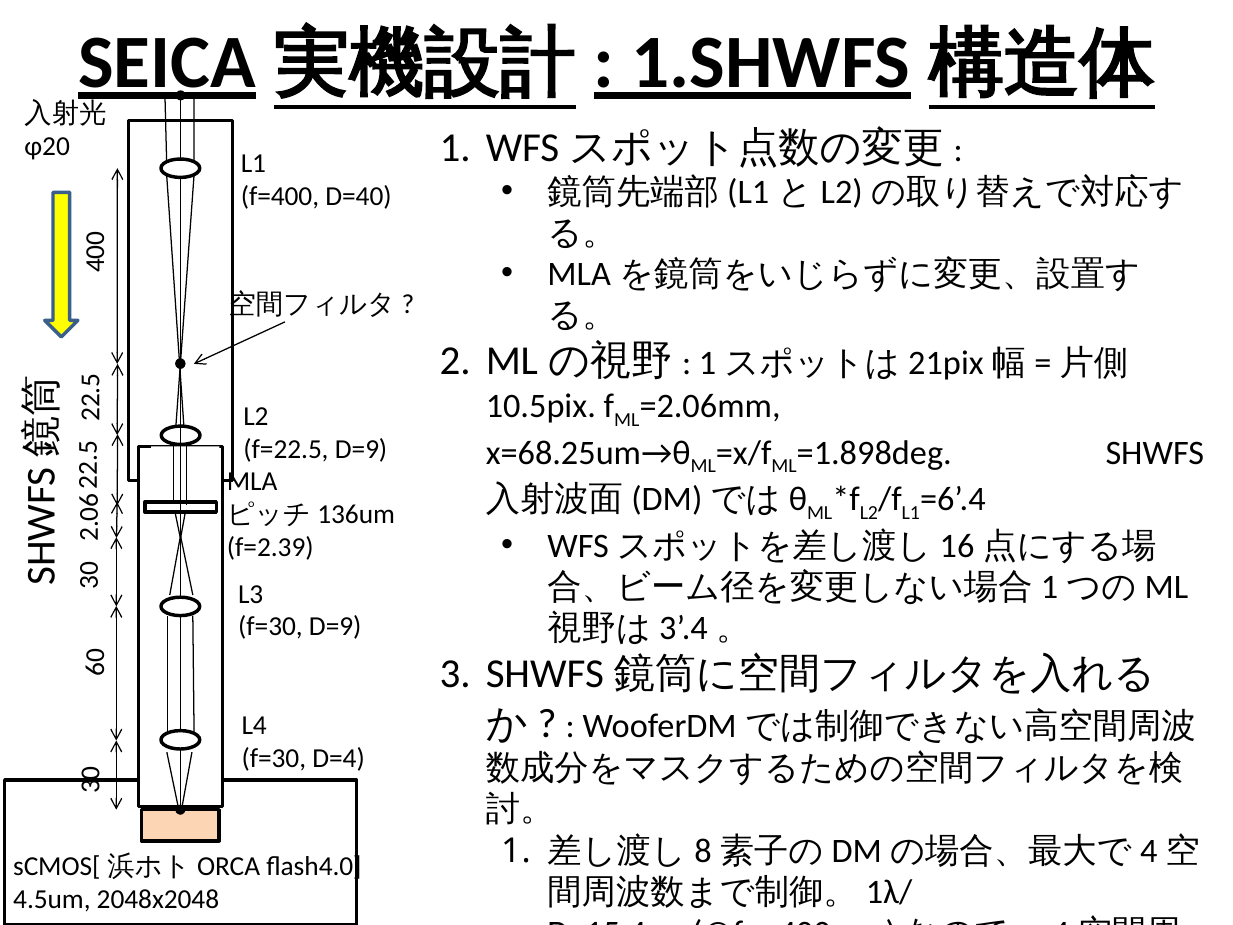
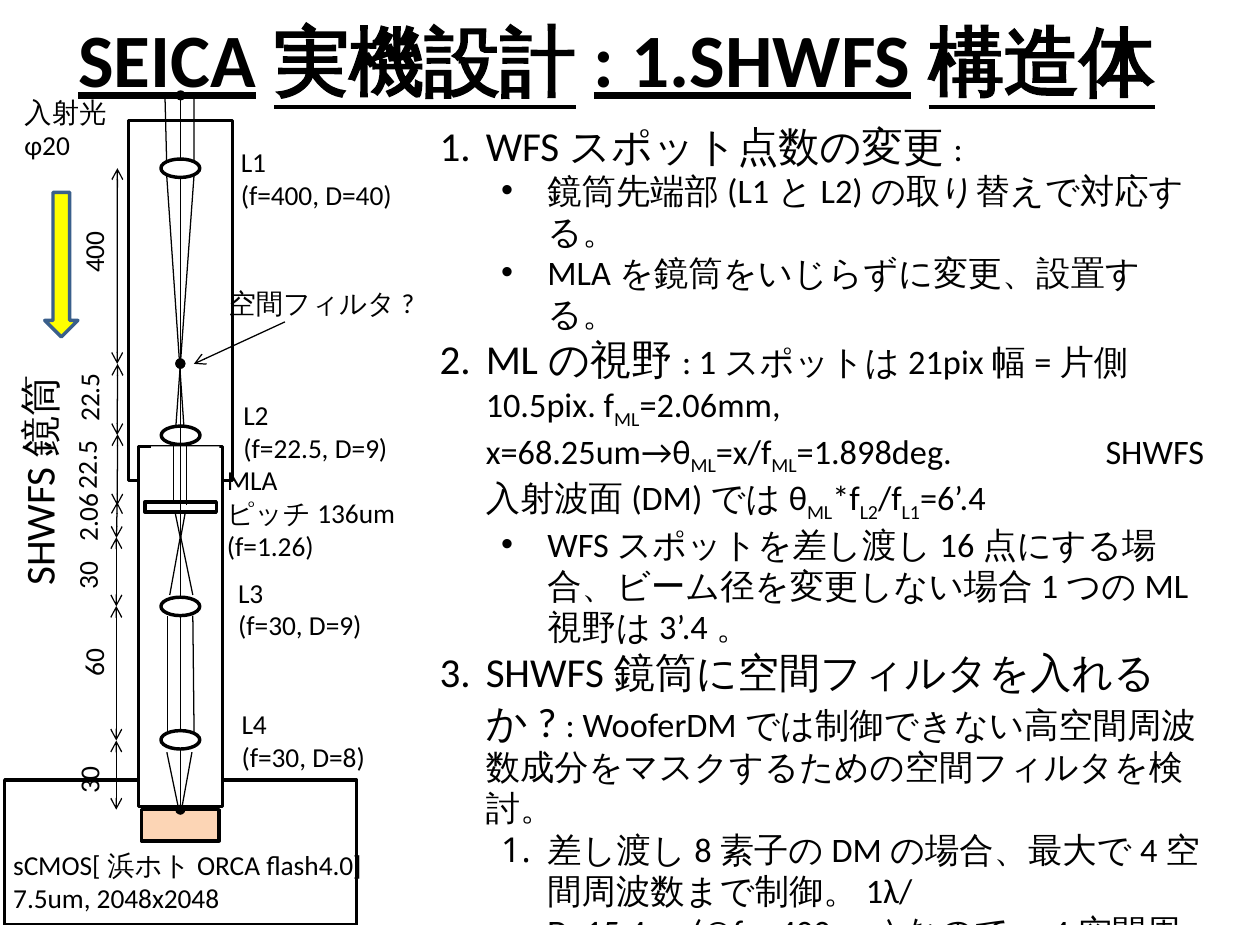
f=2.39: f=2.39 -> f=1.26
D=4: D=4 -> D=8
4.5um: 4.5um -> 7.5um
